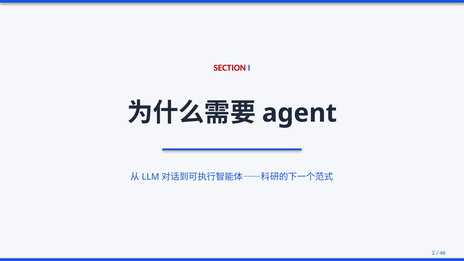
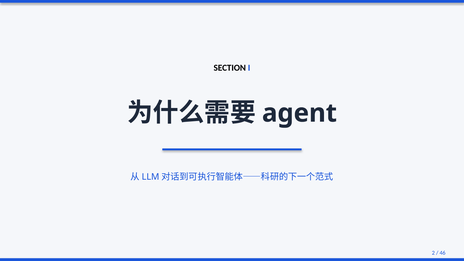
SECTION colour: red -> black
